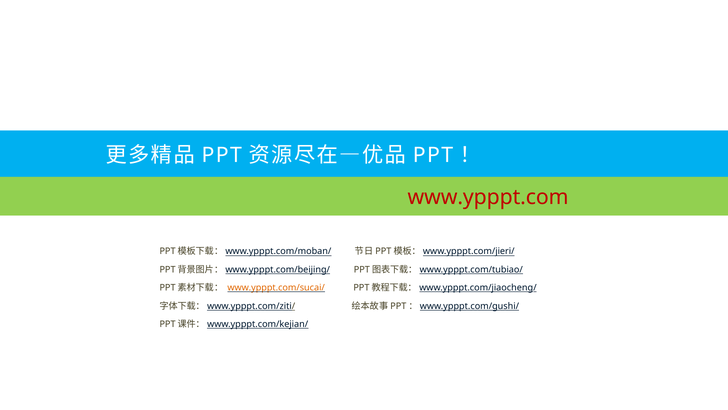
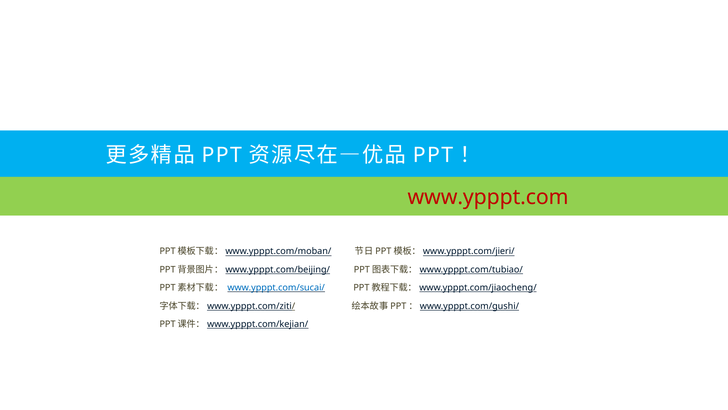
www.ypppt.com/sucai/ colour: orange -> blue
